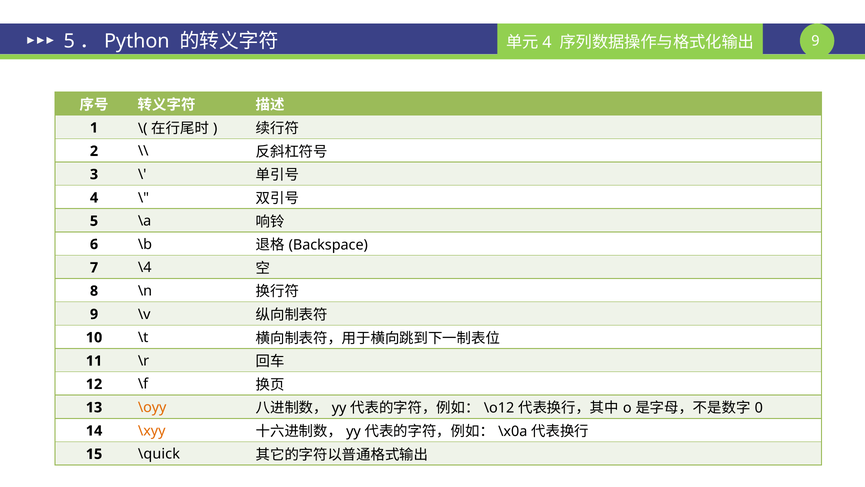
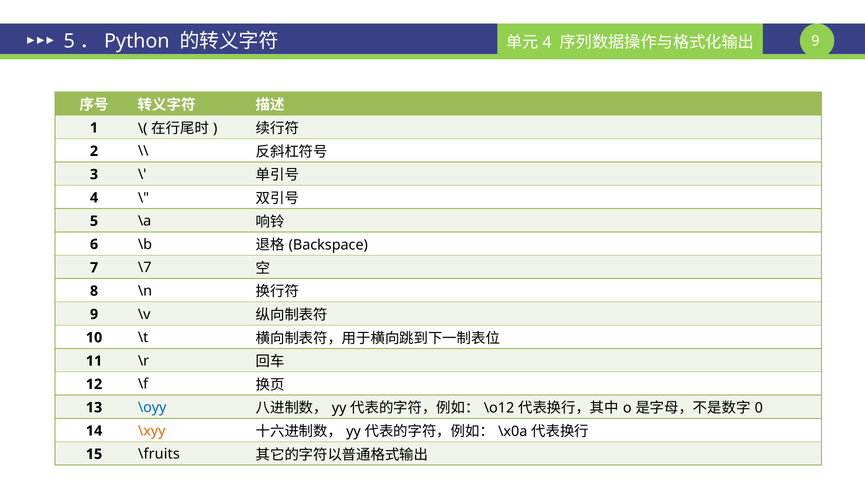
\4: \4 -> \7
\oyy colour: orange -> blue
\quick: \quick -> \fruits
